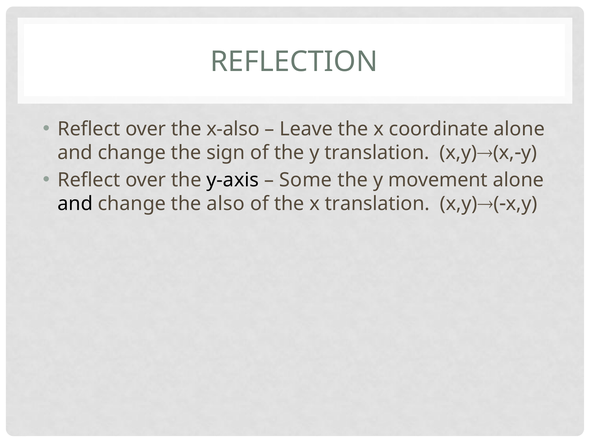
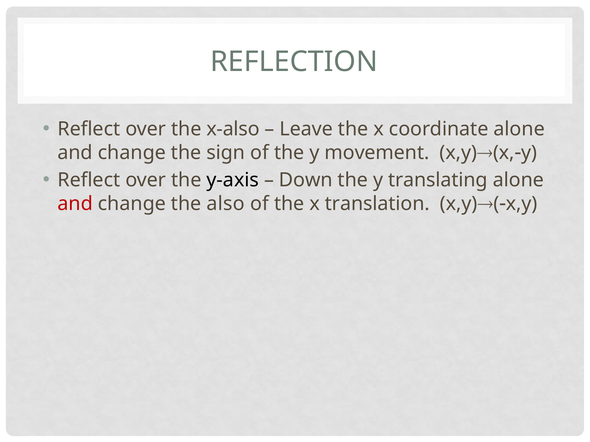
y translation: translation -> movement
Some: Some -> Down
movement: movement -> translating
and at (75, 204) colour: black -> red
